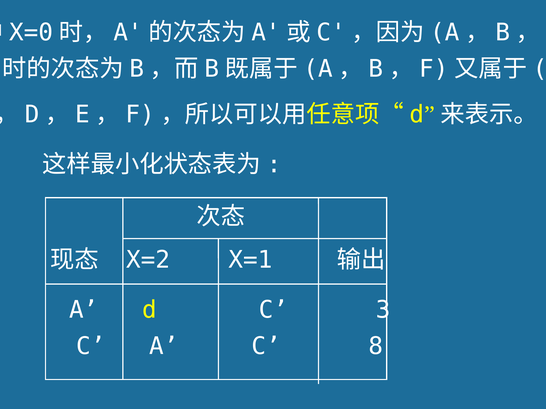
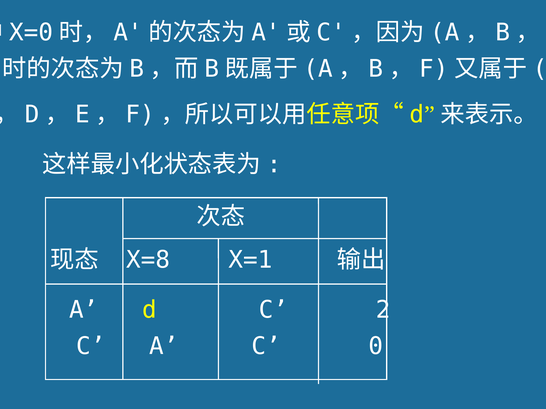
X=2: X=2 -> X=8
3: 3 -> 2
8: 8 -> 0
